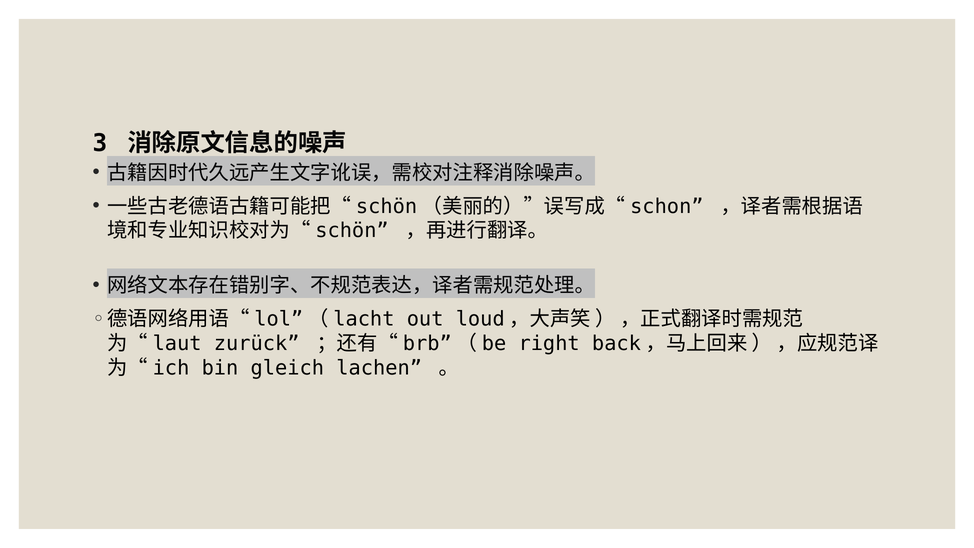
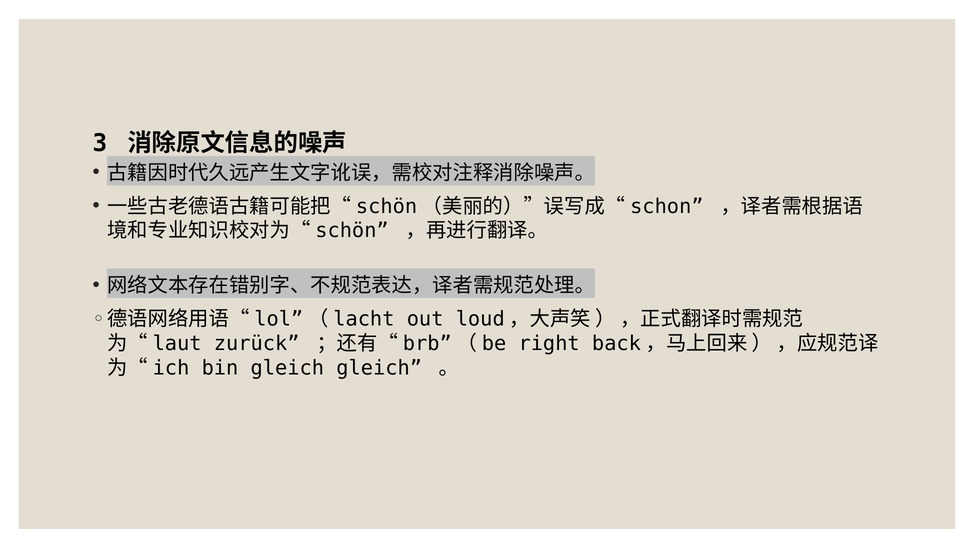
gleich lachen: lachen -> gleich
